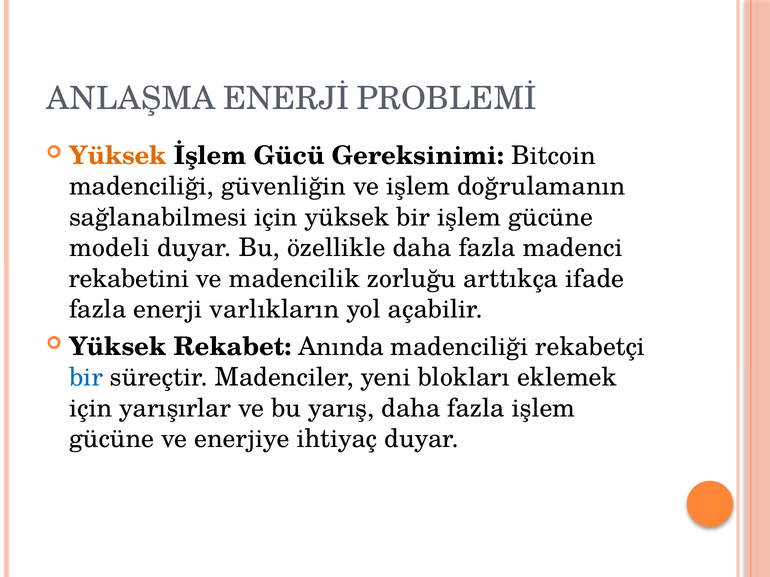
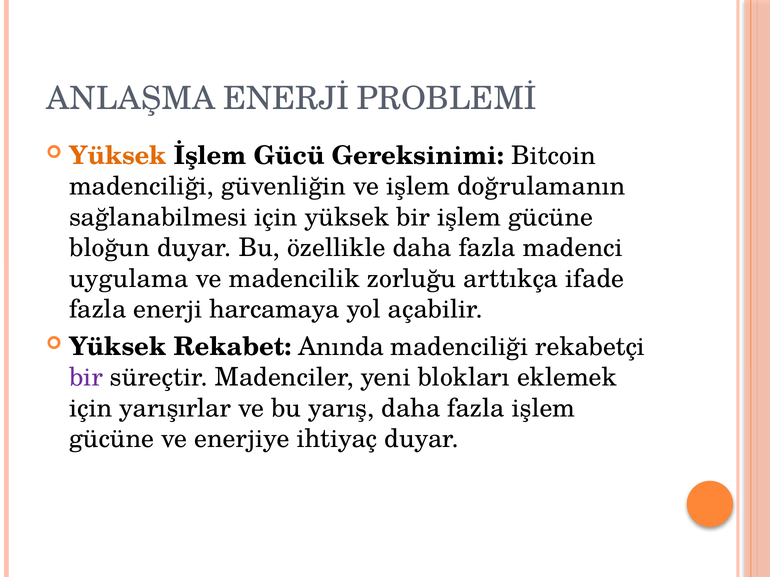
modeli: modeli -> bloğun
rekabetini: rekabetini -> uygulama
varlıkların: varlıkların -> harcamaya
bir at (86, 378) colour: blue -> purple
